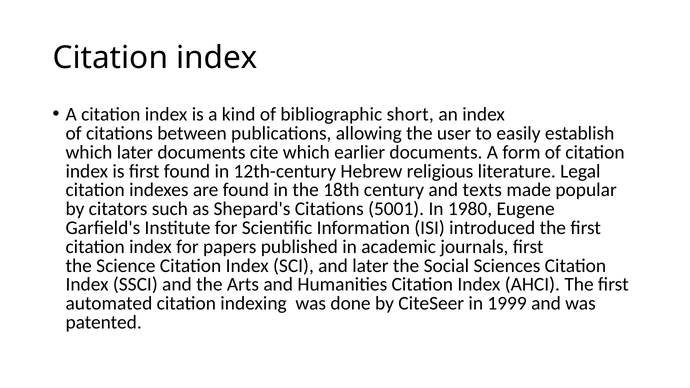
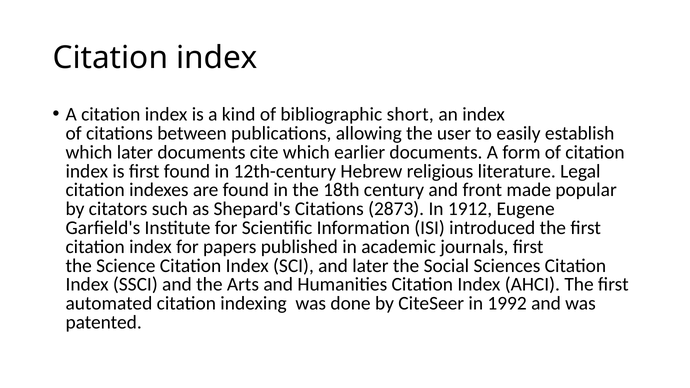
texts: texts -> front
5001: 5001 -> 2873
1980: 1980 -> 1912
1999: 1999 -> 1992
